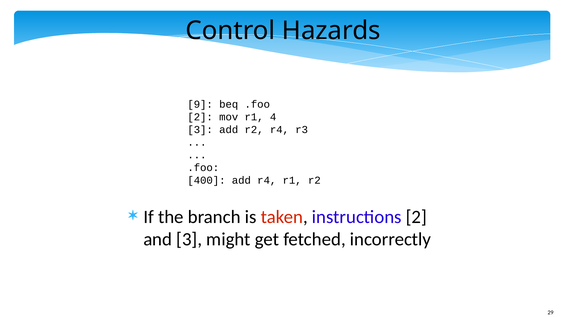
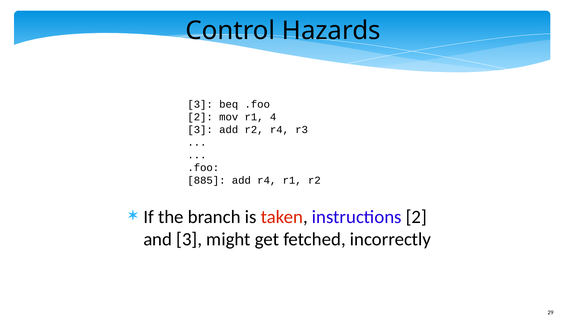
9 at (200, 104): 9 -> 3
400: 400 -> 885
